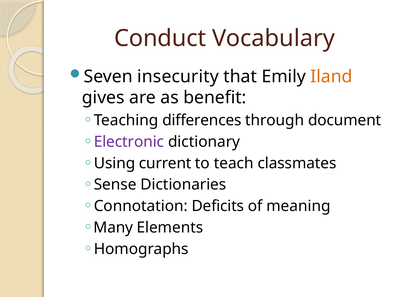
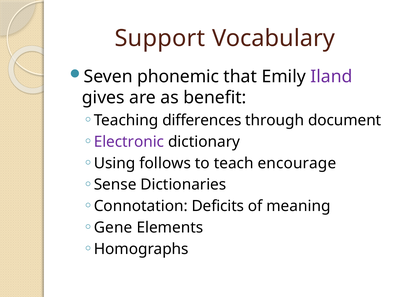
Conduct: Conduct -> Support
insecurity: insecurity -> phonemic
Iland colour: orange -> purple
current: current -> follows
classmates: classmates -> encourage
Many: Many -> Gene
